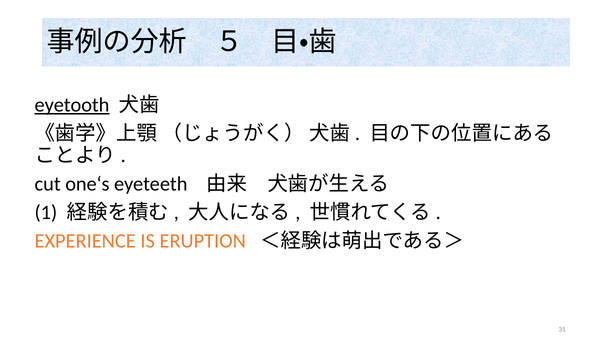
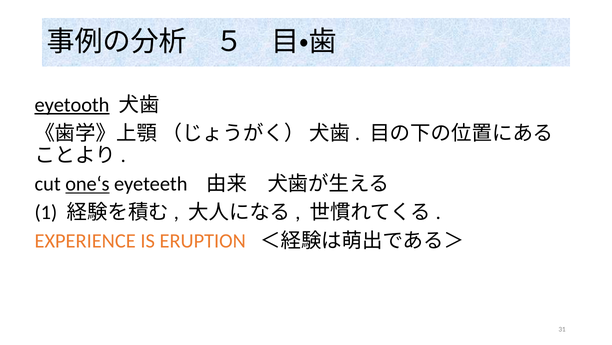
one‘s underline: none -> present
